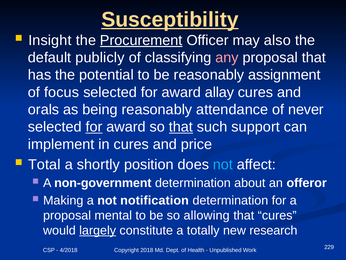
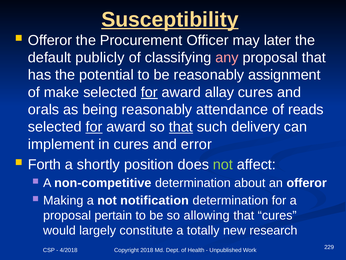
Insight at (50, 40): Insight -> Offeror
Procurement underline: present -> none
also: also -> later
focus: focus -> make
for at (149, 92) underline: none -> present
never: never -> reads
support: support -> delivery
price: price -> error
Total: Total -> Forth
not at (223, 164) colour: light blue -> light green
non-government: non-government -> non-competitive
mental: mental -> pertain
largely underline: present -> none
